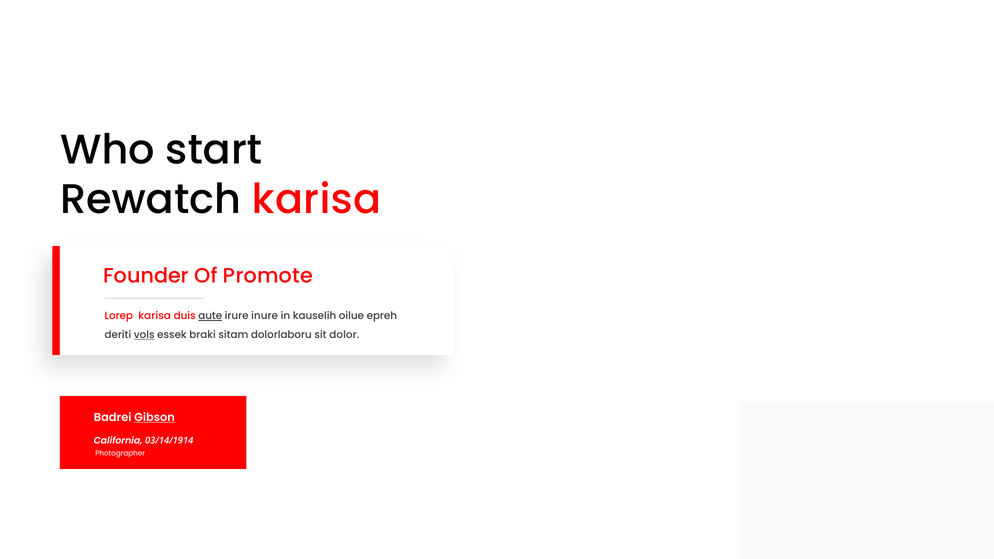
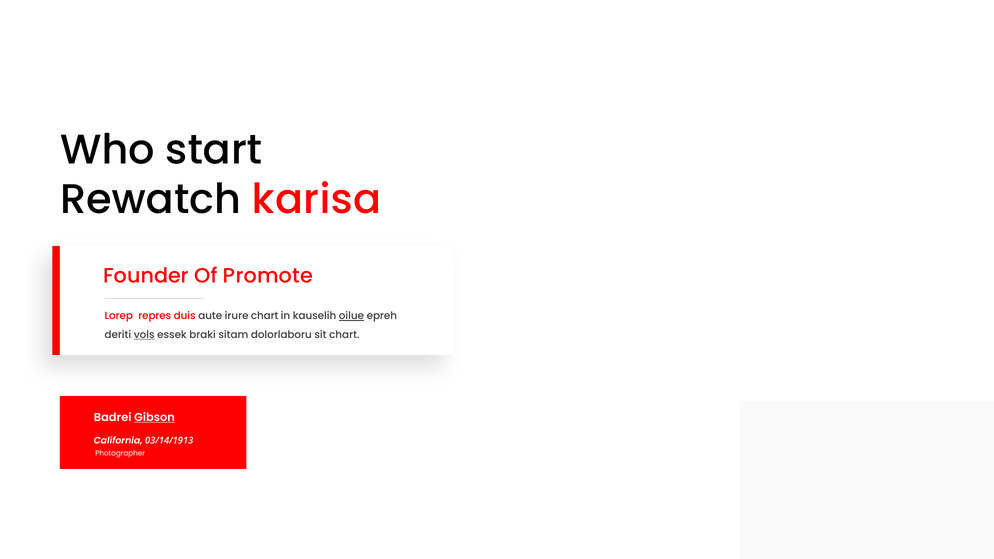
Lorep karisa: karisa -> repres
aute underline: present -> none
irure inure: inure -> chart
oilue underline: none -> present
sit dolor: dolor -> chart
03/14/1914: 03/14/1914 -> 03/14/1913
